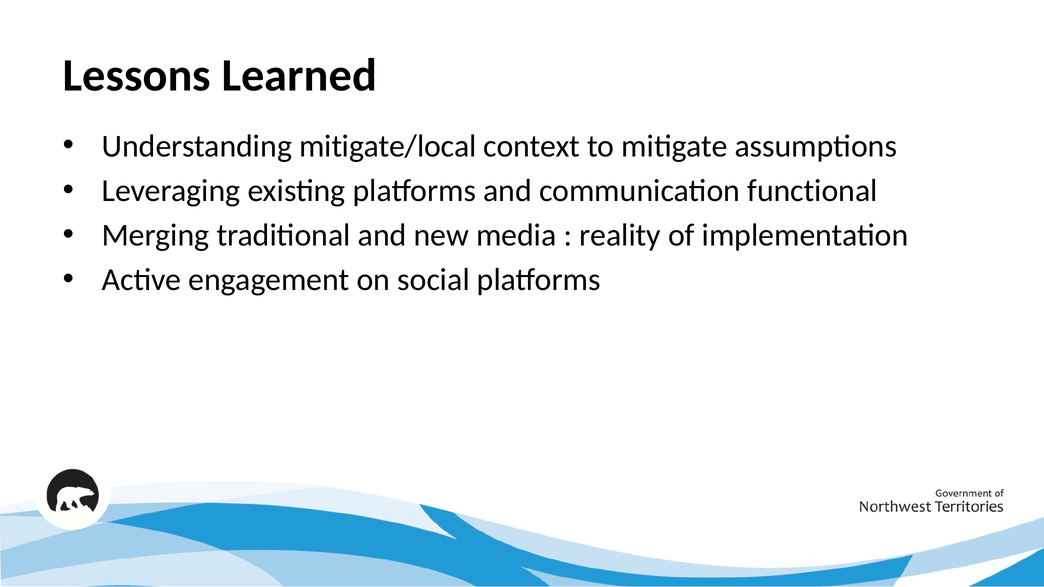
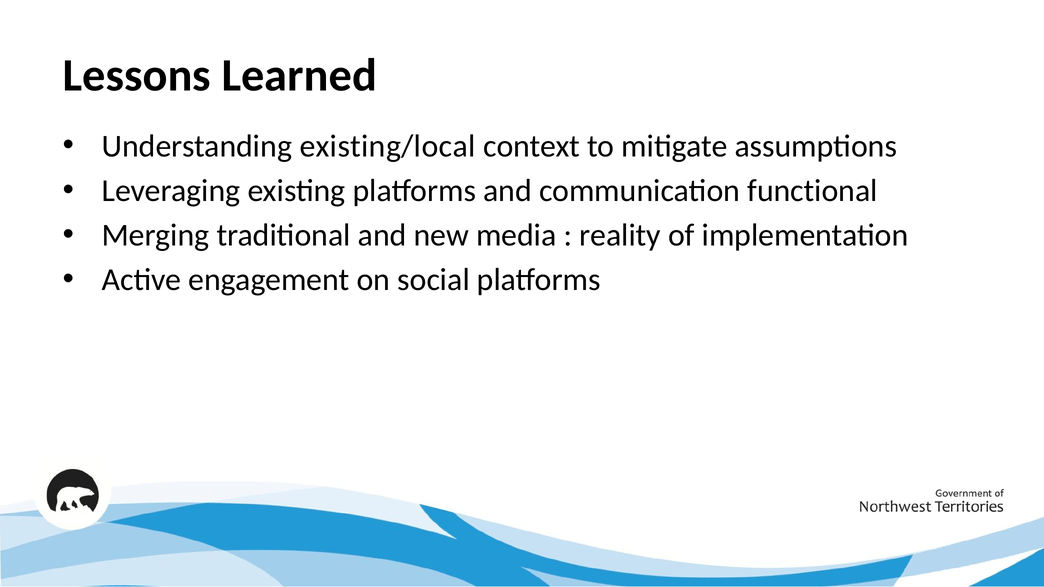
mitigate/local: mitigate/local -> existing/local
